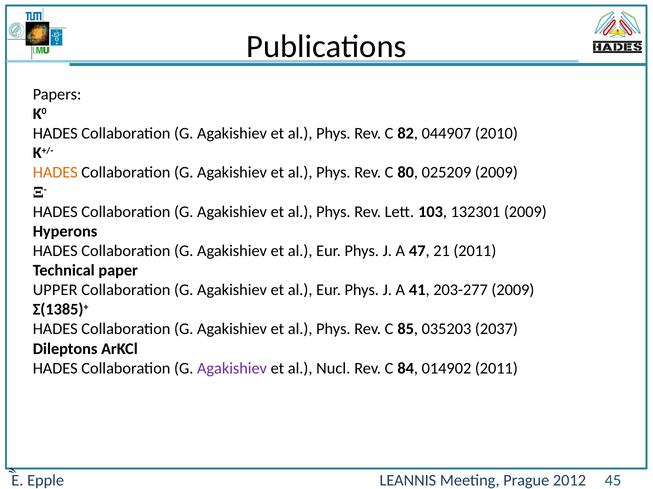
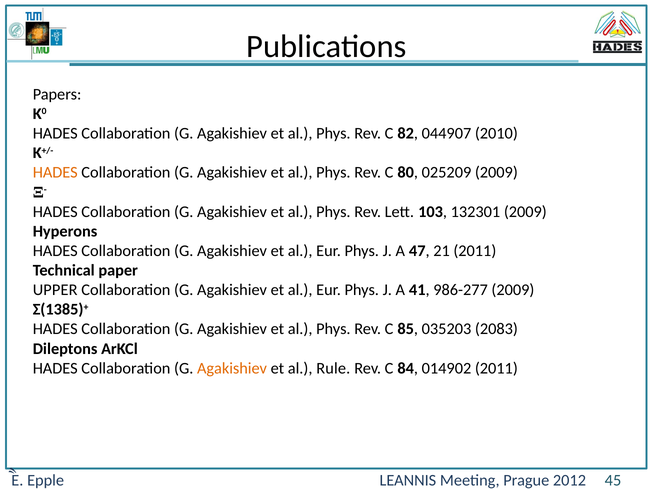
203-277: 203-277 -> 986-277
2037: 2037 -> 2083
Agakishiev at (232, 369) colour: purple -> orange
Nucl: Nucl -> Rule
